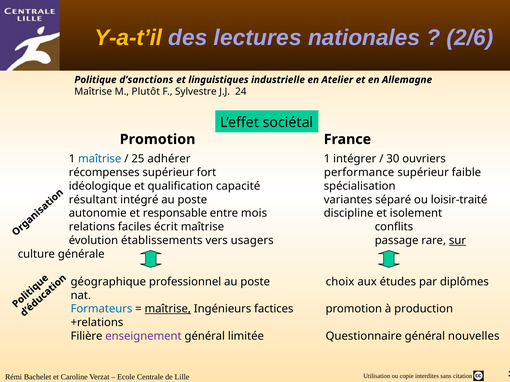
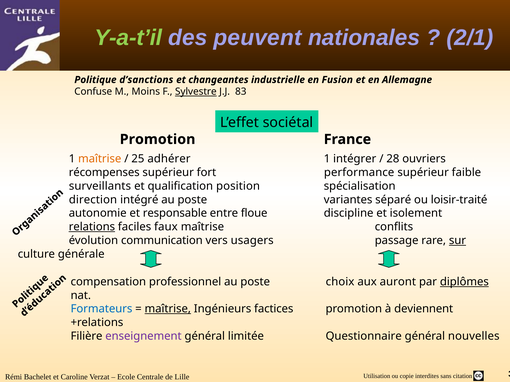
Y-a-t’il colour: yellow -> light green
lectures: lectures -> peuvent
2/6: 2/6 -> 2/1
linguistiques: linguistiques -> changeantes
Atelier: Atelier -> Fusion
Maîtrise at (93, 92): Maîtrise -> Confuse
Plutôt: Plutôt -> Moins
Sylvestre underline: none -> present
24: 24 -> 83
maîtrise at (100, 159) colour: blue -> orange
30: 30 -> 28
idéologique: idéologique -> surveillants
capacité: capacité -> position
résultant: résultant -> direction
mois: mois -> floue
relations underline: none -> present
écrit: écrit -> faux
établissements: établissements -> communication
géographique: géographique -> compensation
études: études -> auront
diplômes underline: none -> present
production: production -> deviennent
